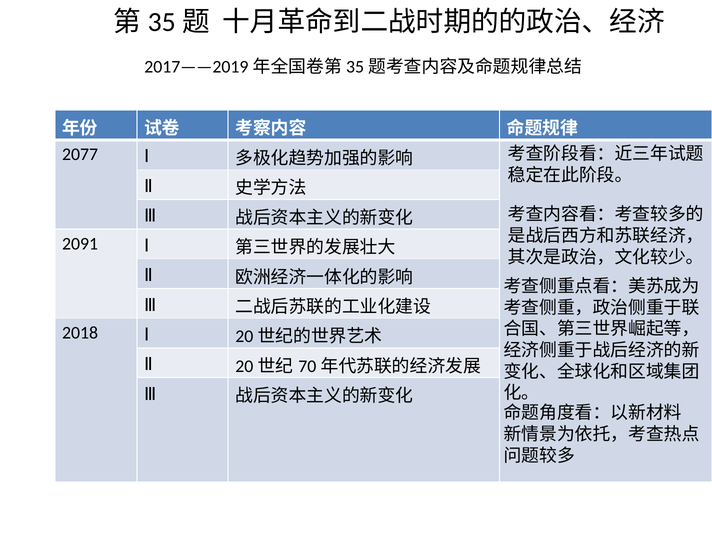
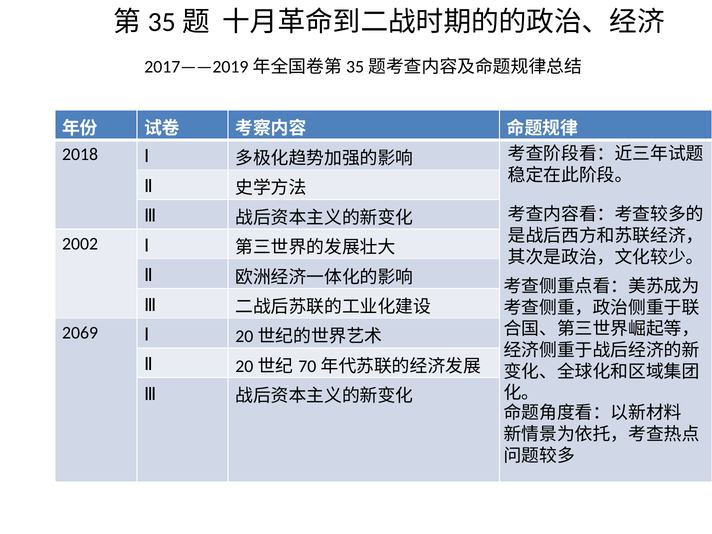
2077: 2077 -> 2018
2091: 2091 -> 2002
2018: 2018 -> 2069
